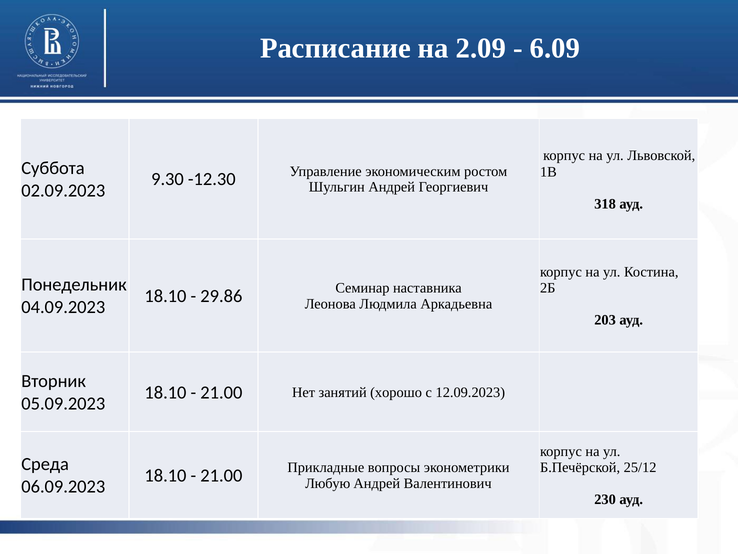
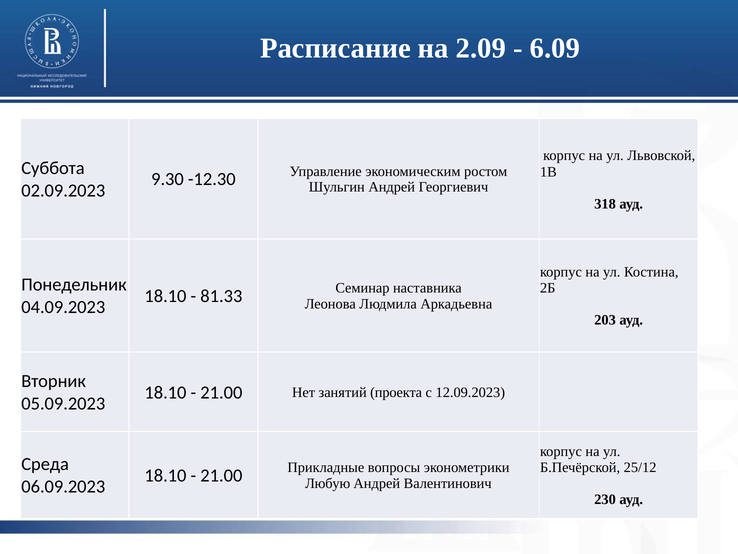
29.86: 29.86 -> 81.33
хорошо: хорошо -> проекта
